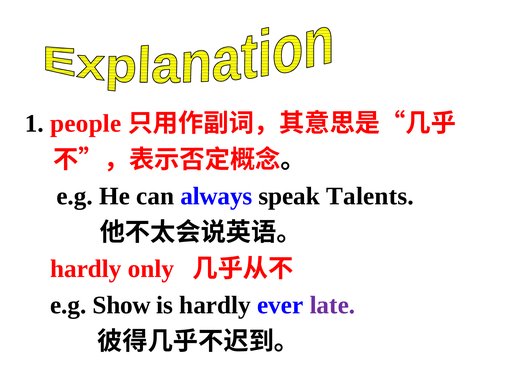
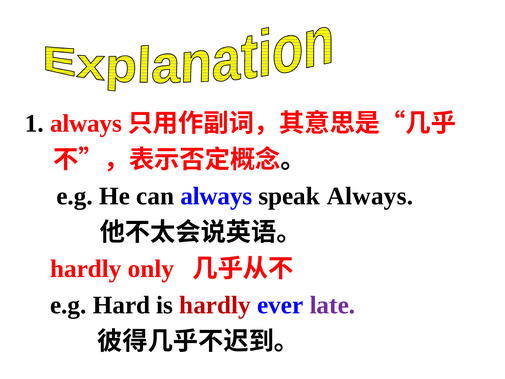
1 people: people -> always
speak Talents: Talents -> Always
Show: Show -> Hard
hardly at (215, 305) colour: black -> red
